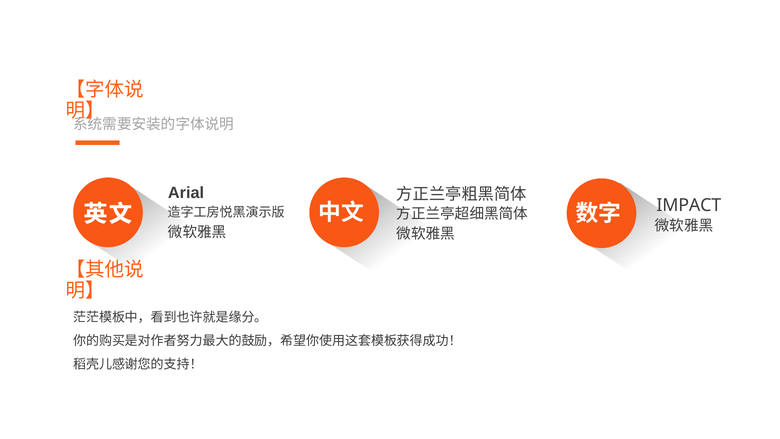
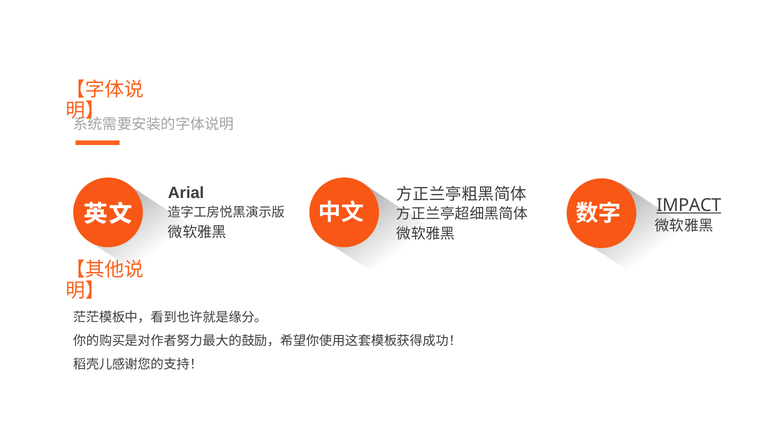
IMPACT underline: none -> present
